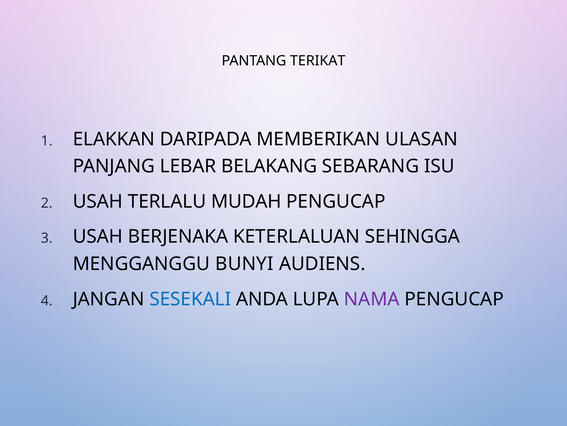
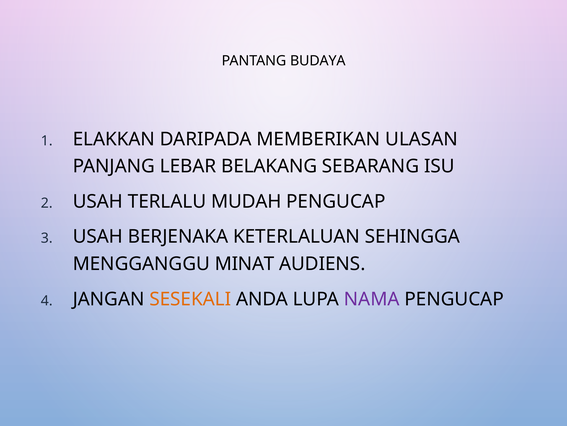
TERIKAT: TERIKAT -> BUDAYA
BUNYI: BUNYI -> MINAT
SESEKALI colour: blue -> orange
